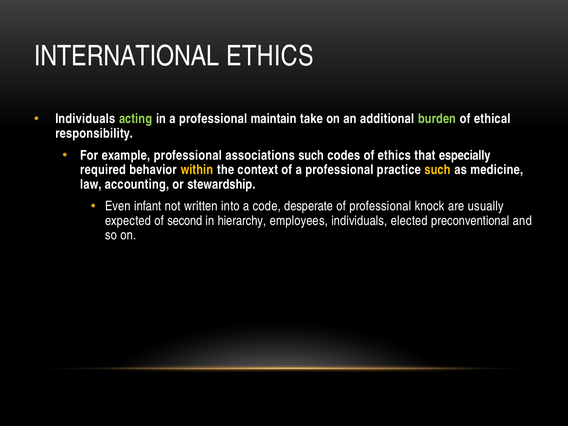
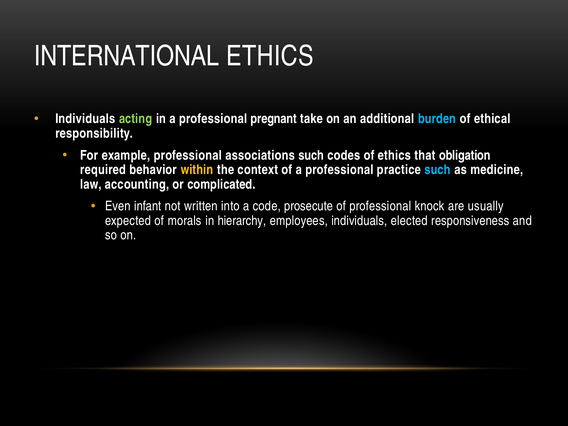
maintain: maintain -> pregnant
burden colour: light green -> light blue
especially: especially -> obligation
such at (438, 170) colour: yellow -> light blue
stewardship: stewardship -> complicated
desperate: desperate -> prosecute
second: second -> morals
preconventional: preconventional -> responsiveness
